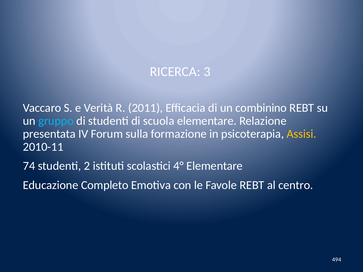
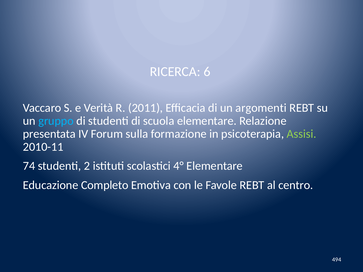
3: 3 -> 6
combinino: combinino -> argomenti
Assisi colour: yellow -> light green
